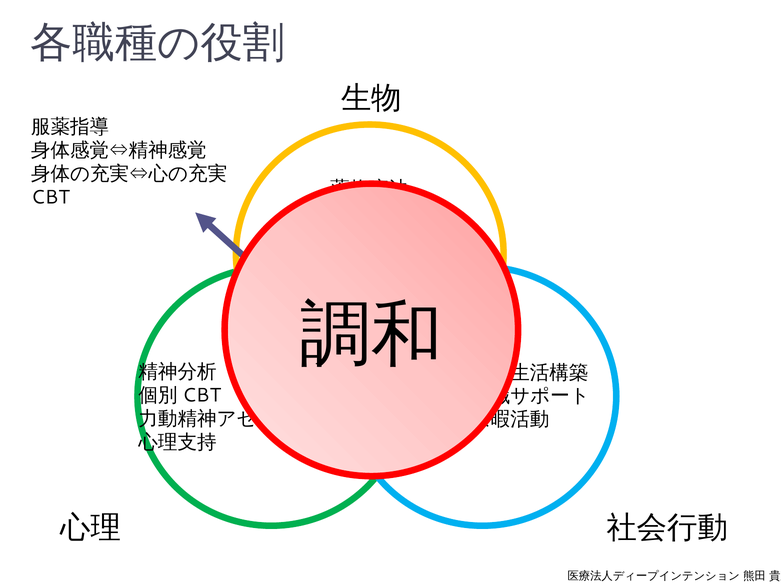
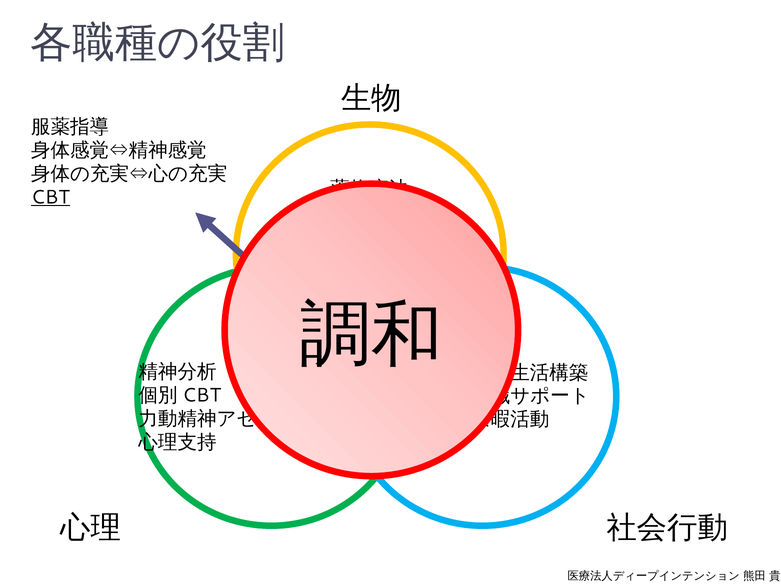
CBT underline: none -> present
